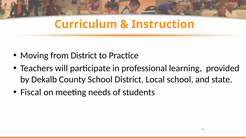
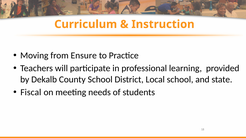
from District: District -> Ensure
